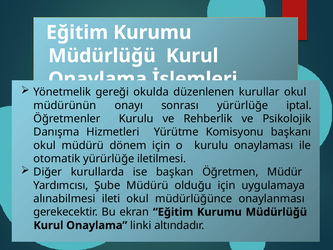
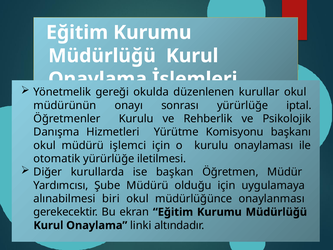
dönem: dönem -> işlemci
ileti: ileti -> biri
